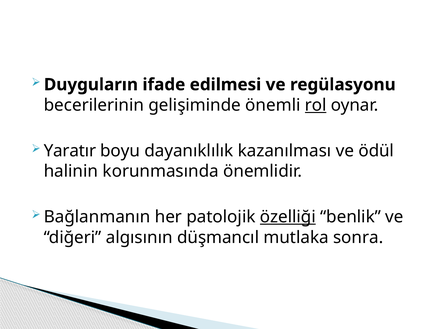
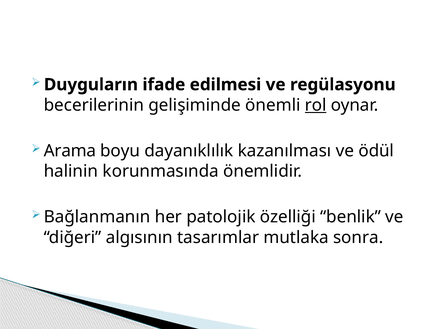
Yaratır: Yaratır -> Arama
özelliği underline: present -> none
düşmancıl: düşmancıl -> tasarımlar
